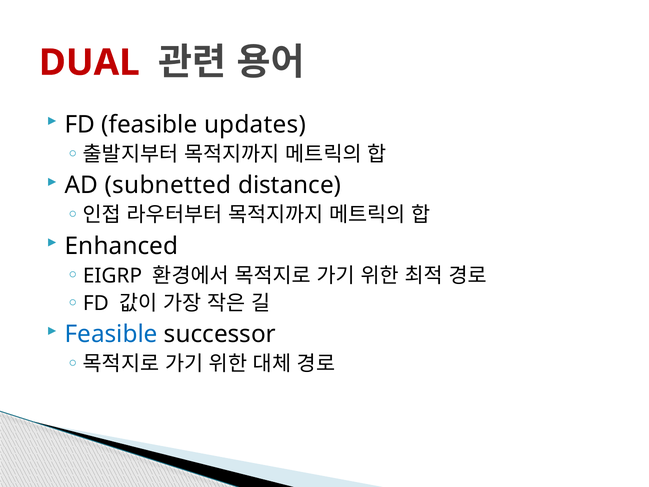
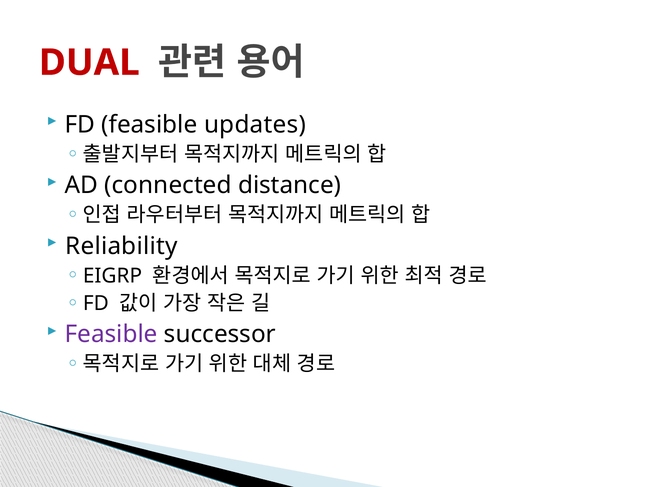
subnetted: subnetted -> connected
Enhanced: Enhanced -> Reliability
Feasible at (111, 334) colour: blue -> purple
